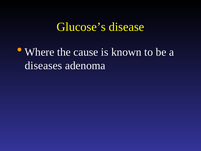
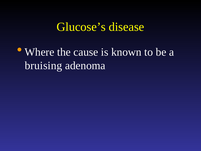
diseases: diseases -> bruising
